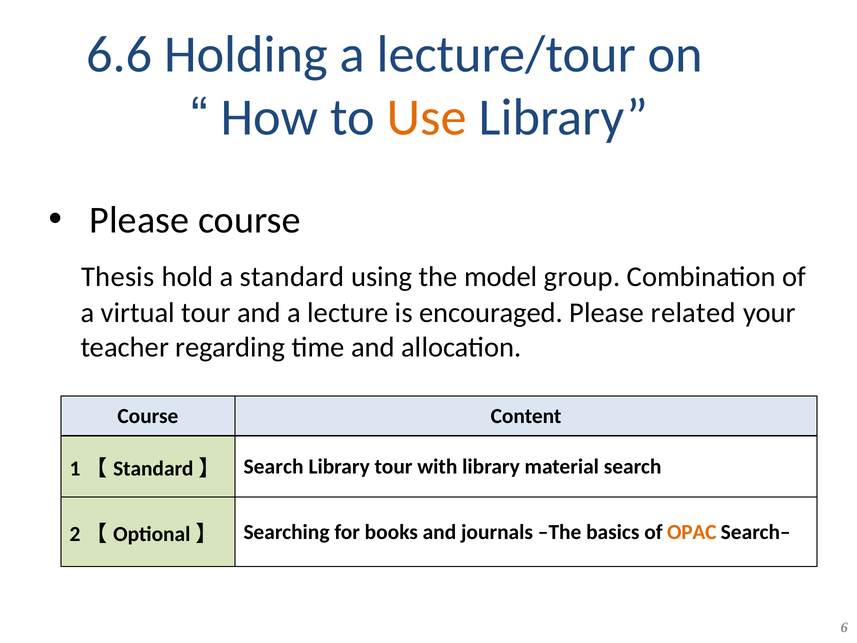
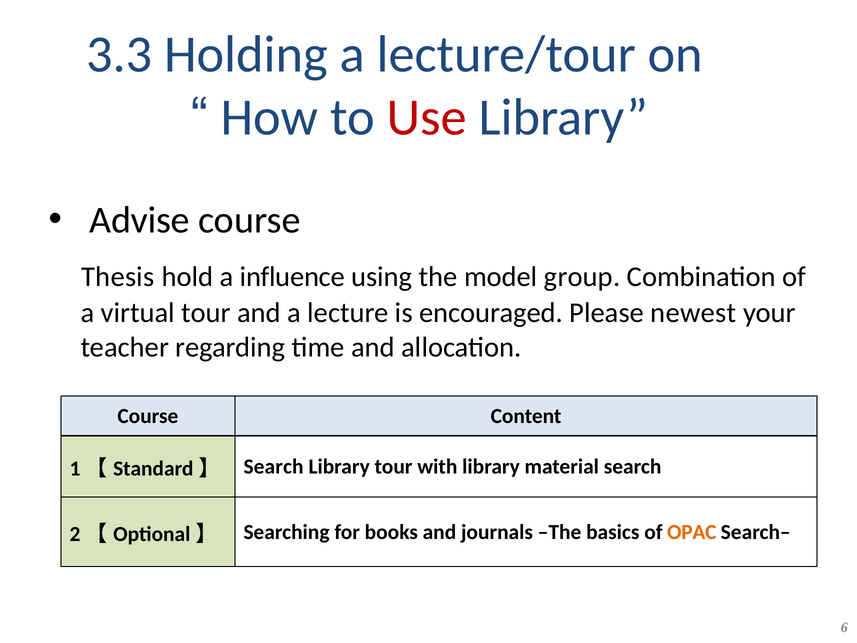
6.6: 6.6 -> 3.3
Use colour: orange -> red
Please at (139, 220): Please -> Advise
standard: standard -> influence
related: related -> newest
